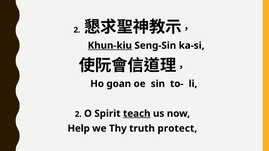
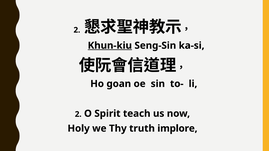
teach underline: present -> none
Help: Help -> Holy
protect: protect -> implore
